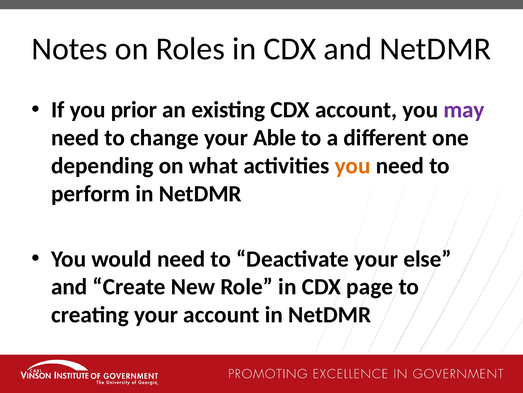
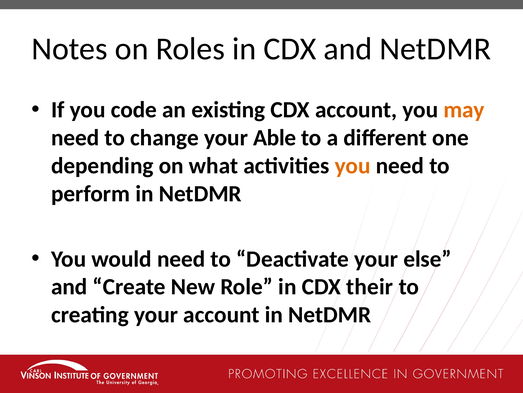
prior: prior -> code
may colour: purple -> orange
page: page -> their
